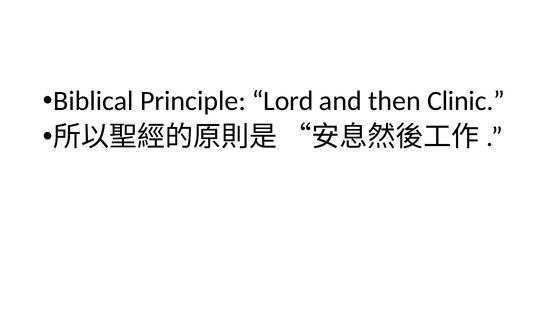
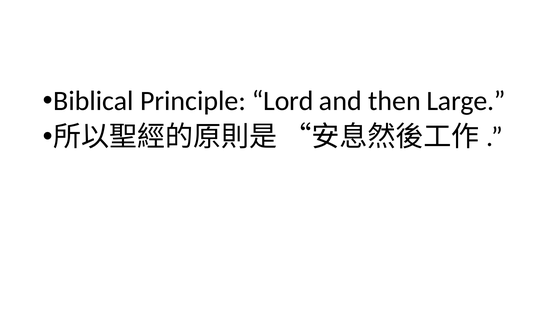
Clinic: Clinic -> Large
